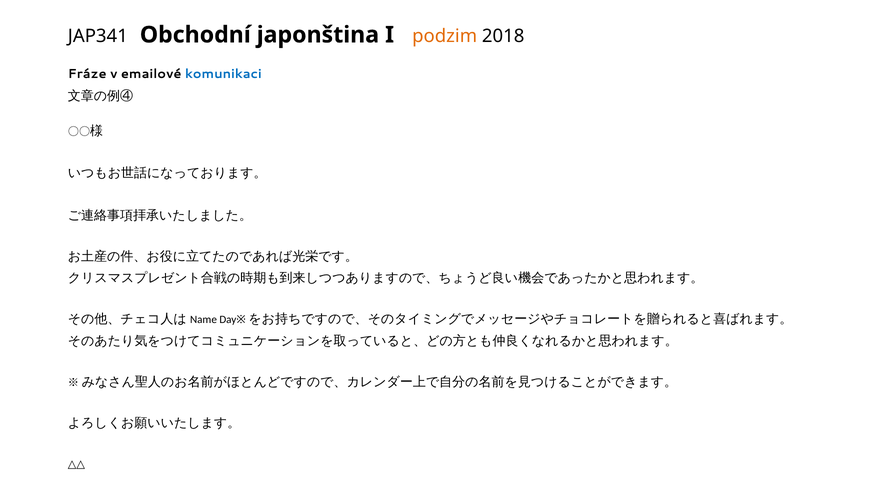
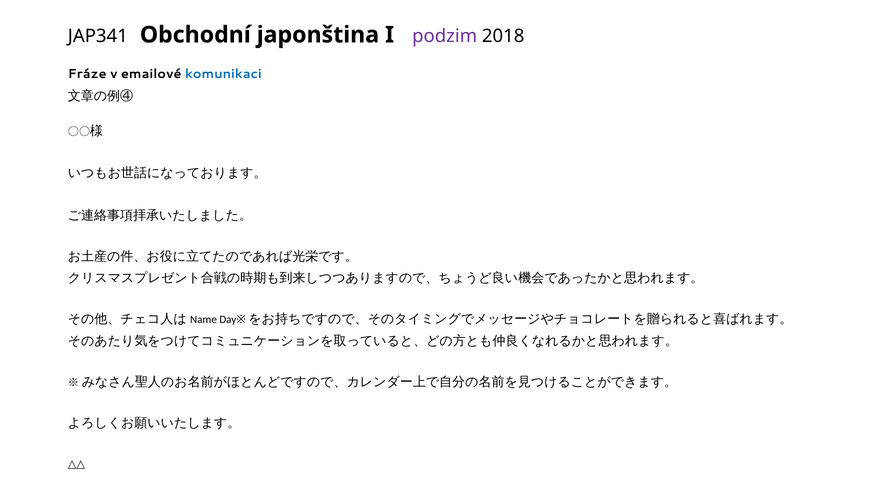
podzim colour: orange -> purple
